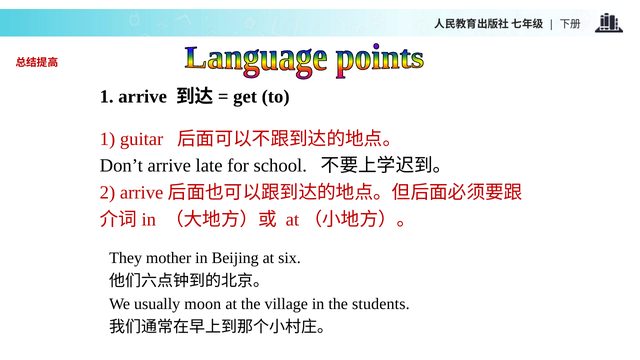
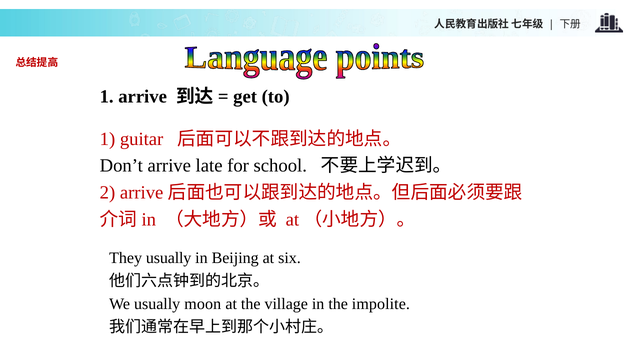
They mother: mother -> usually
students: students -> impolite
